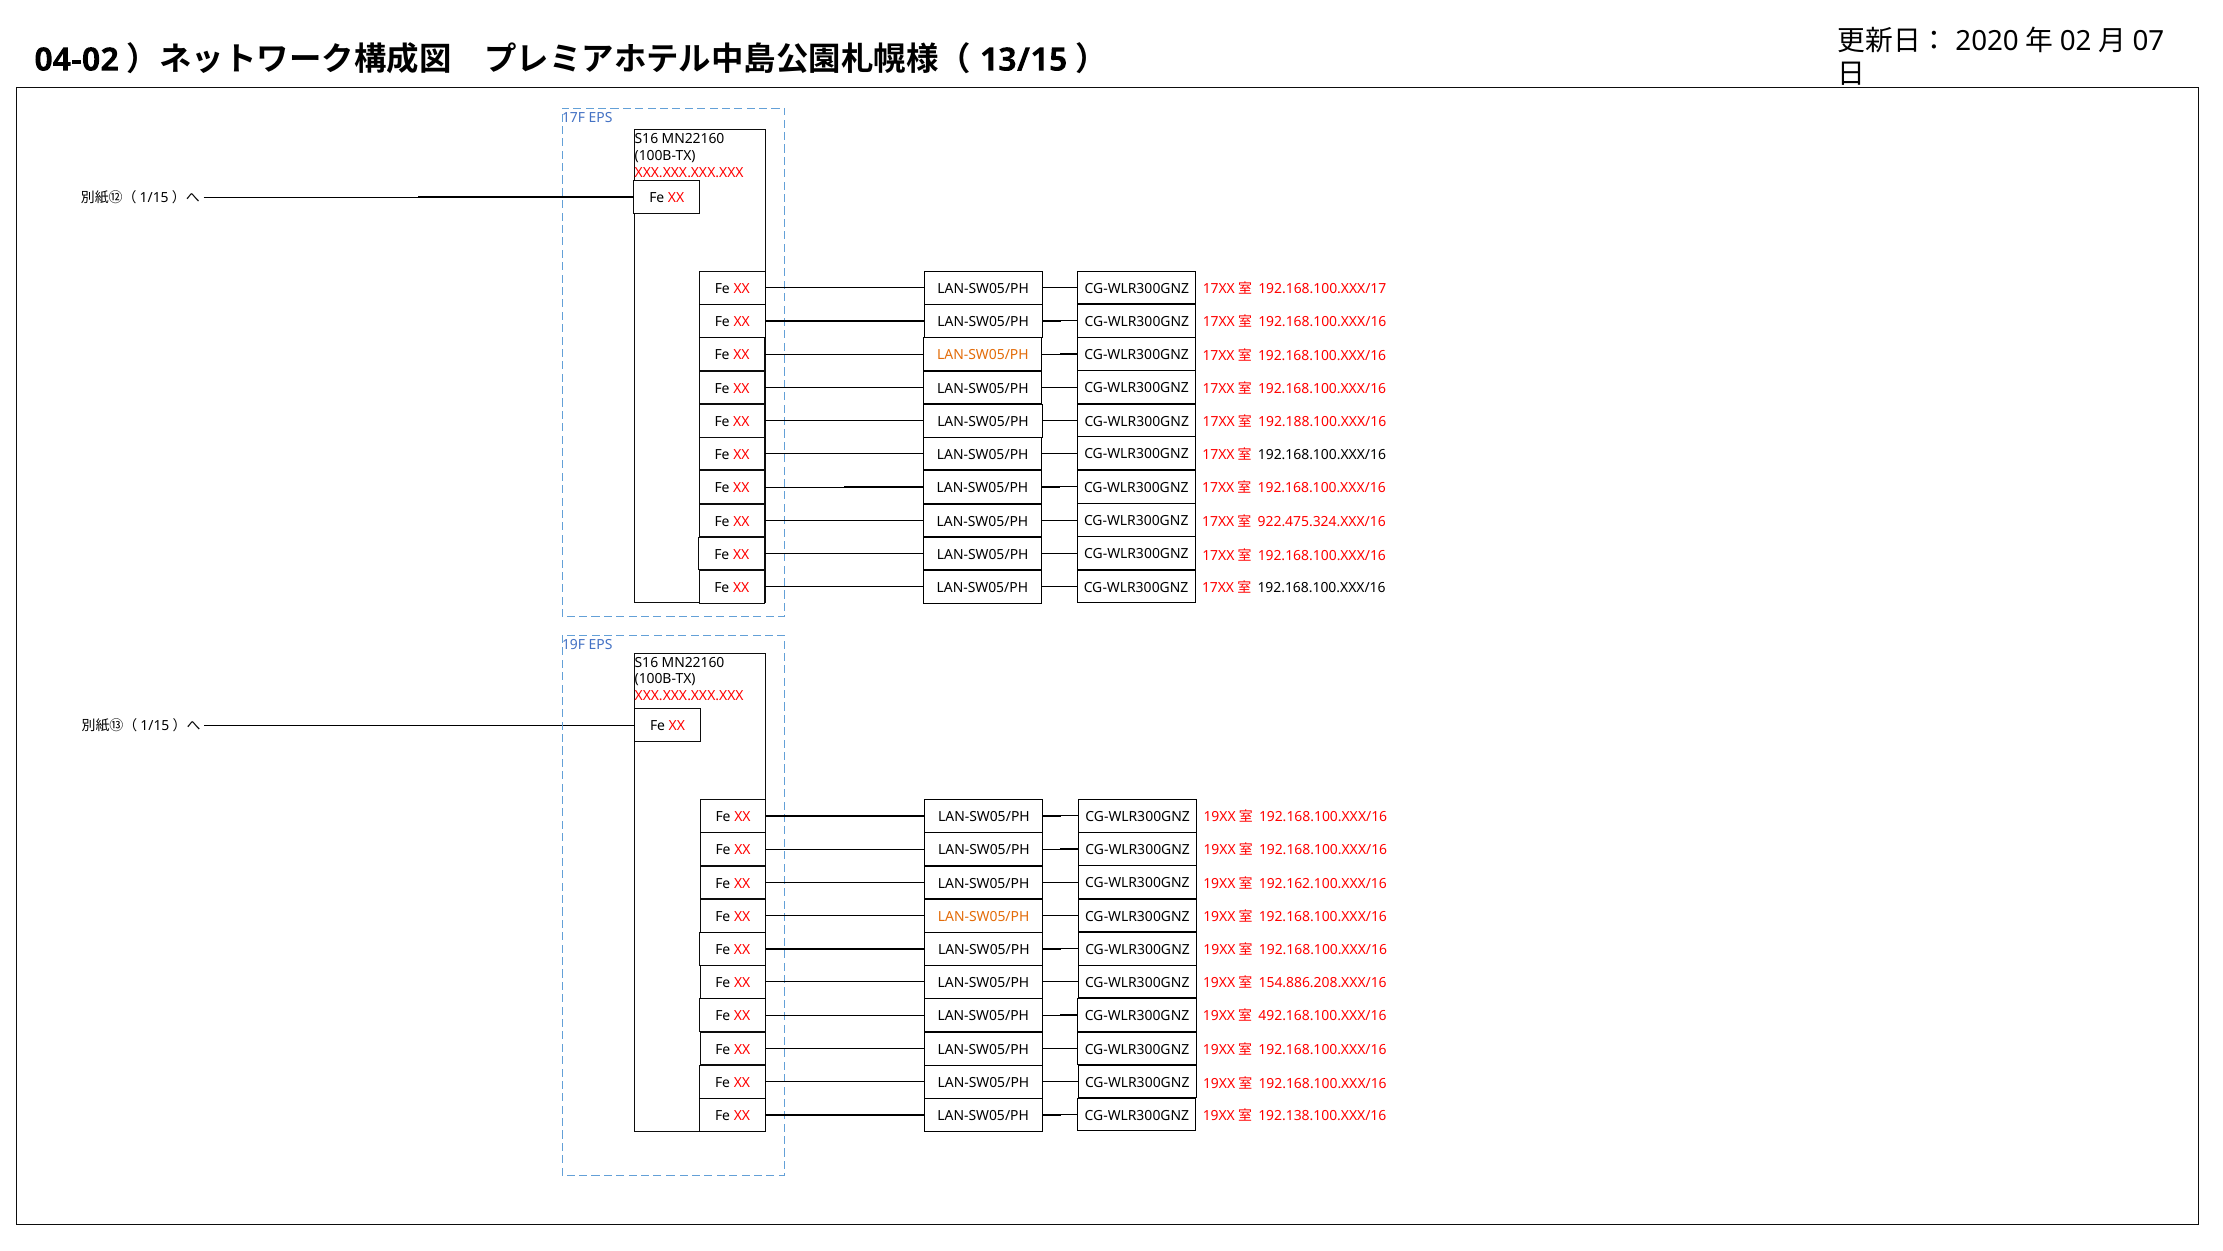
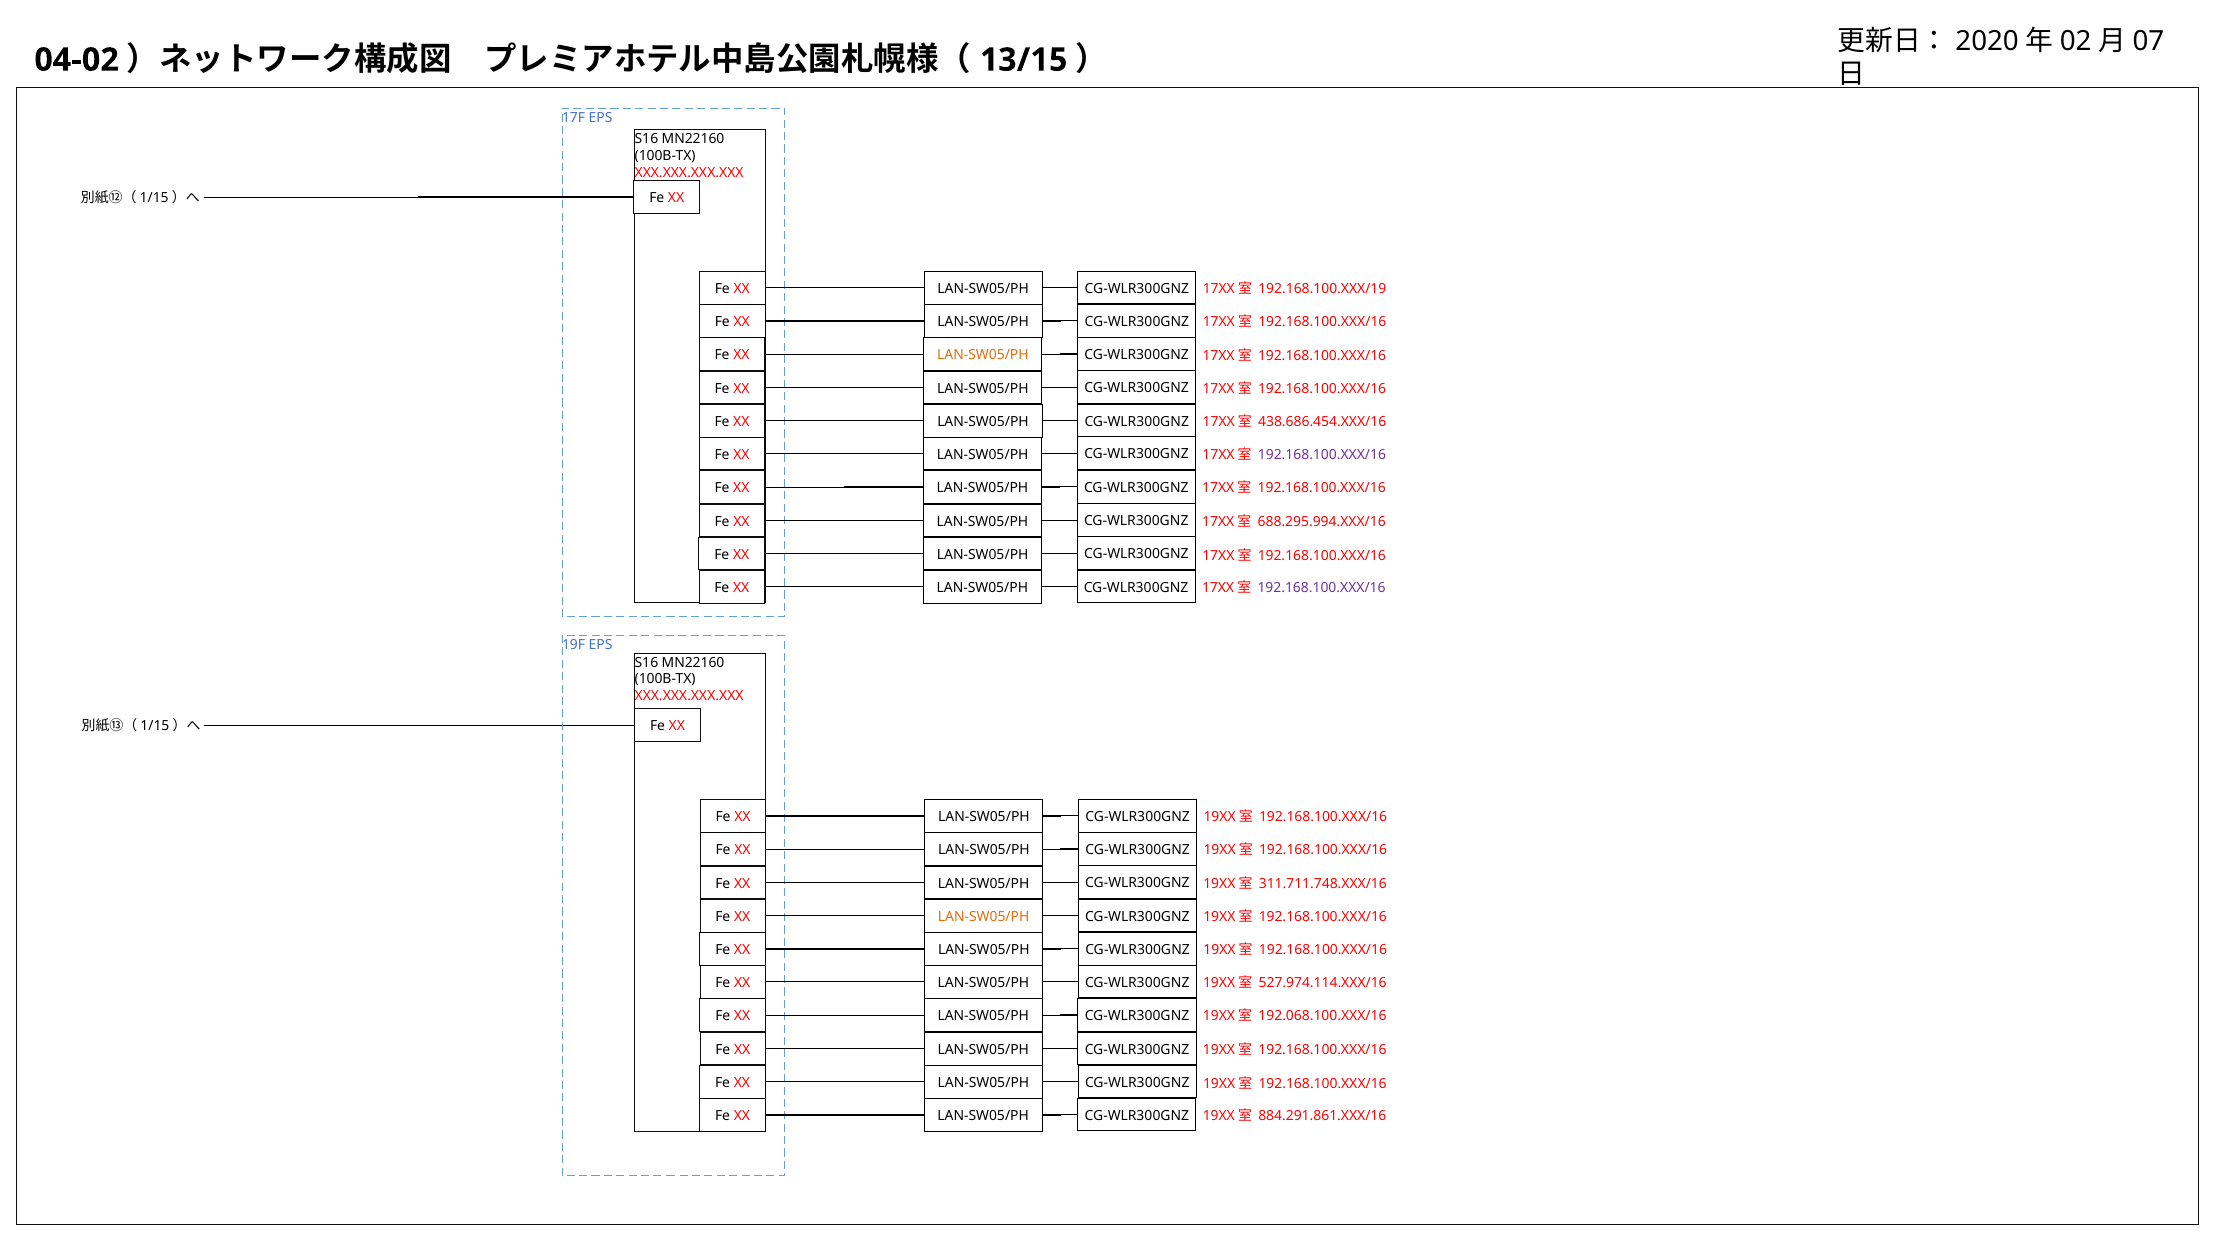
192.168.100.XXX/17: 192.168.100.XXX/17 -> 192.168.100.XXX/19
192.188.100.XXX/16: 192.188.100.XXX/16 -> 438.686.454.XXX/16
192.168.100.XXX/16 at (1322, 454) colour: black -> purple
922.475.324.XXX/16: 922.475.324.XXX/16 -> 688.295.994.XXX/16
192.168.100.XXX/16 at (1322, 588) colour: black -> purple
192.162.100.XXX/16: 192.162.100.XXX/16 -> 311.711.748.XXX/16
154.886.208.XXX/16: 154.886.208.XXX/16 -> 527.974.114.XXX/16
492.168.100.XXX/16: 492.168.100.XXX/16 -> 192.068.100.XXX/16
192.138.100.XXX/16: 192.138.100.XXX/16 -> 884.291.861.XXX/16
